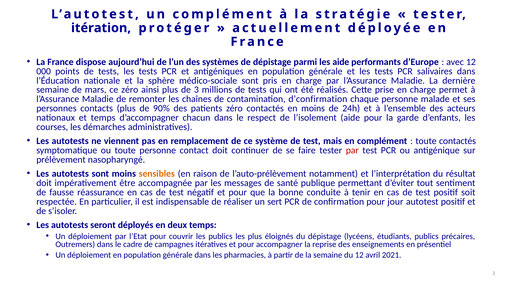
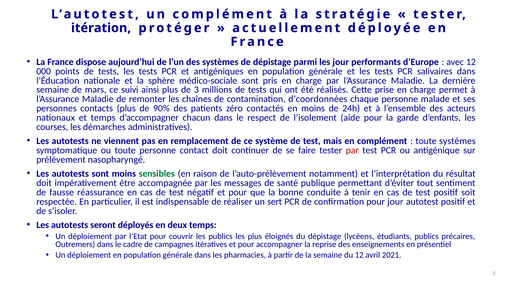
les aide: aide -> jour
ce zéro: zéro -> suivi
d’confirmation: d’confirmation -> d’coordonnées
toute contactés: contactés -> systèmes
sensibles colour: orange -> green
